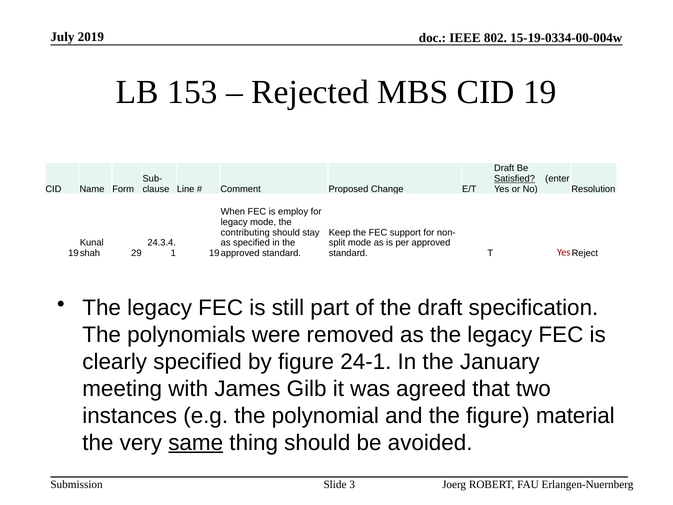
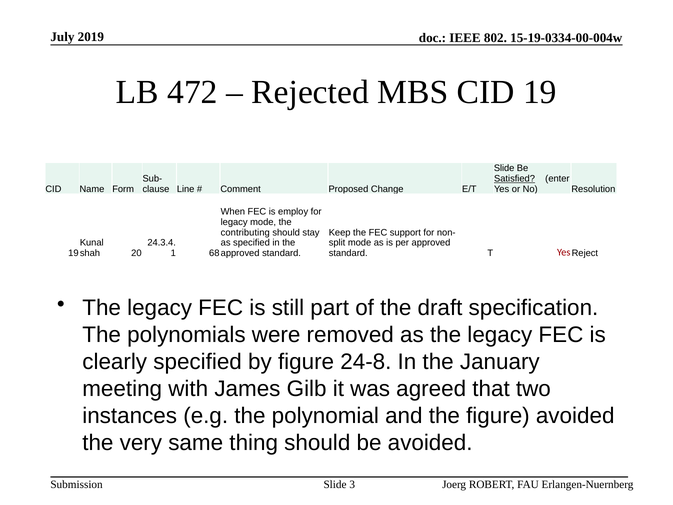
153: 153 -> 472
Draft at (504, 168): Draft -> Slide
29: 29 -> 20
19 at (214, 253): 19 -> 68
24-1: 24-1 -> 24-8
figure material: material -> avoided
same underline: present -> none
